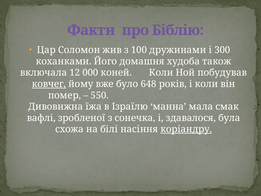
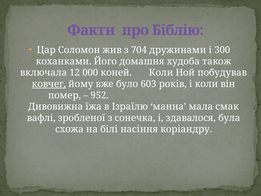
100: 100 -> 704
648: 648 -> 603
550: 550 -> 952
коріандру underline: present -> none
